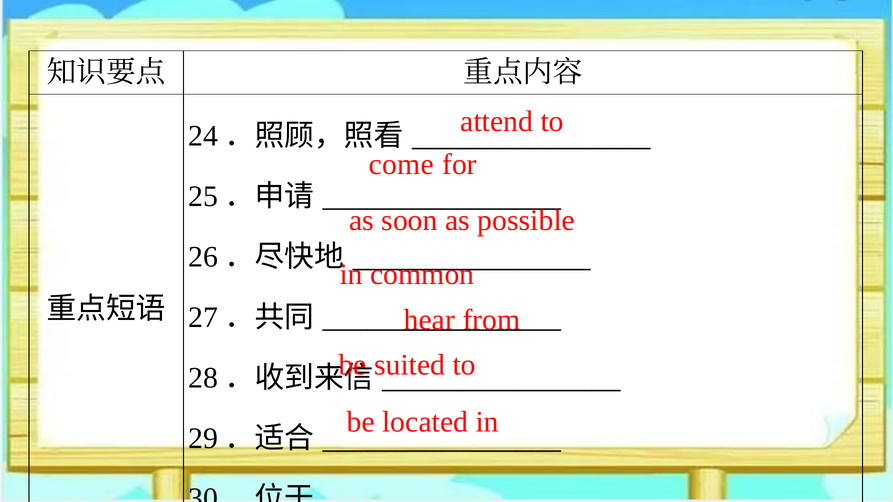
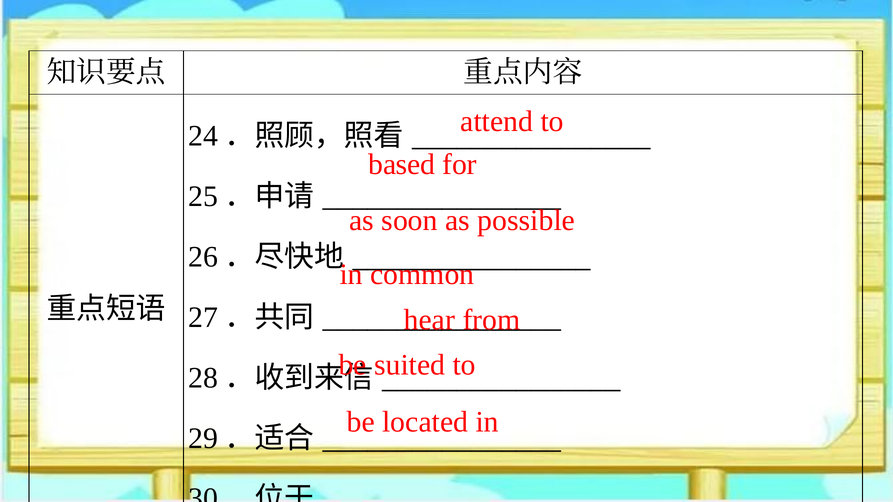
come: come -> based
